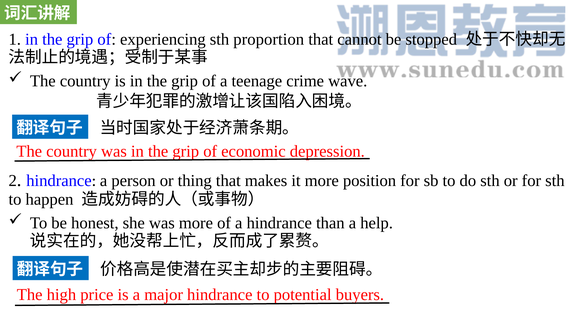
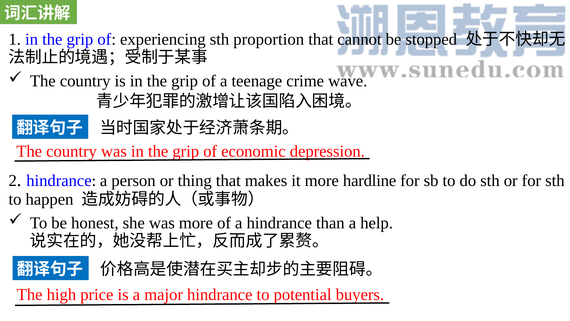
position: position -> hardline
